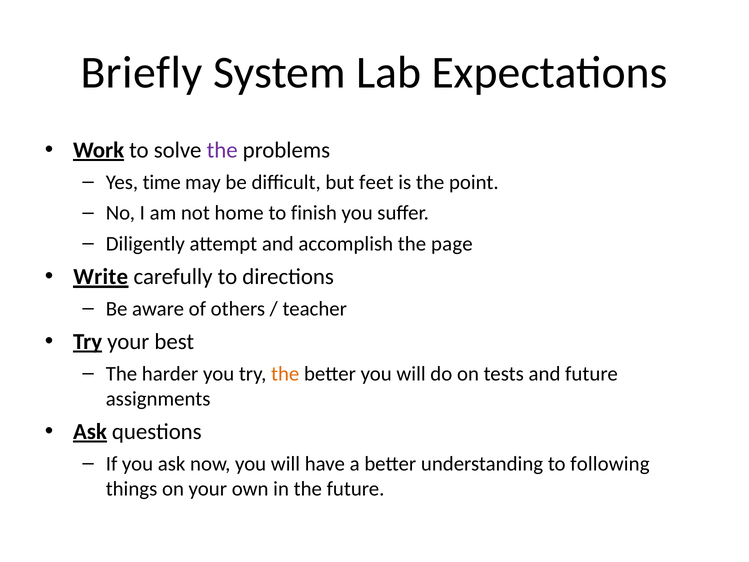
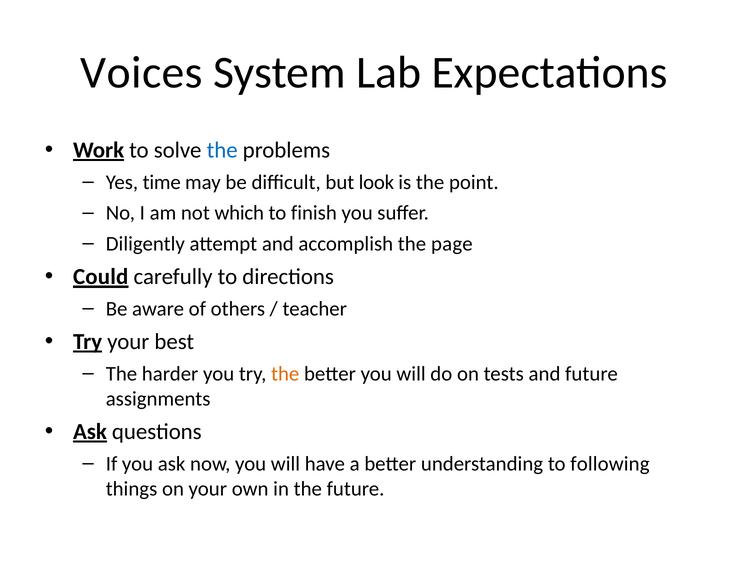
Briefly: Briefly -> Voices
the at (222, 150) colour: purple -> blue
feet: feet -> look
home: home -> which
Write: Write -> Could
